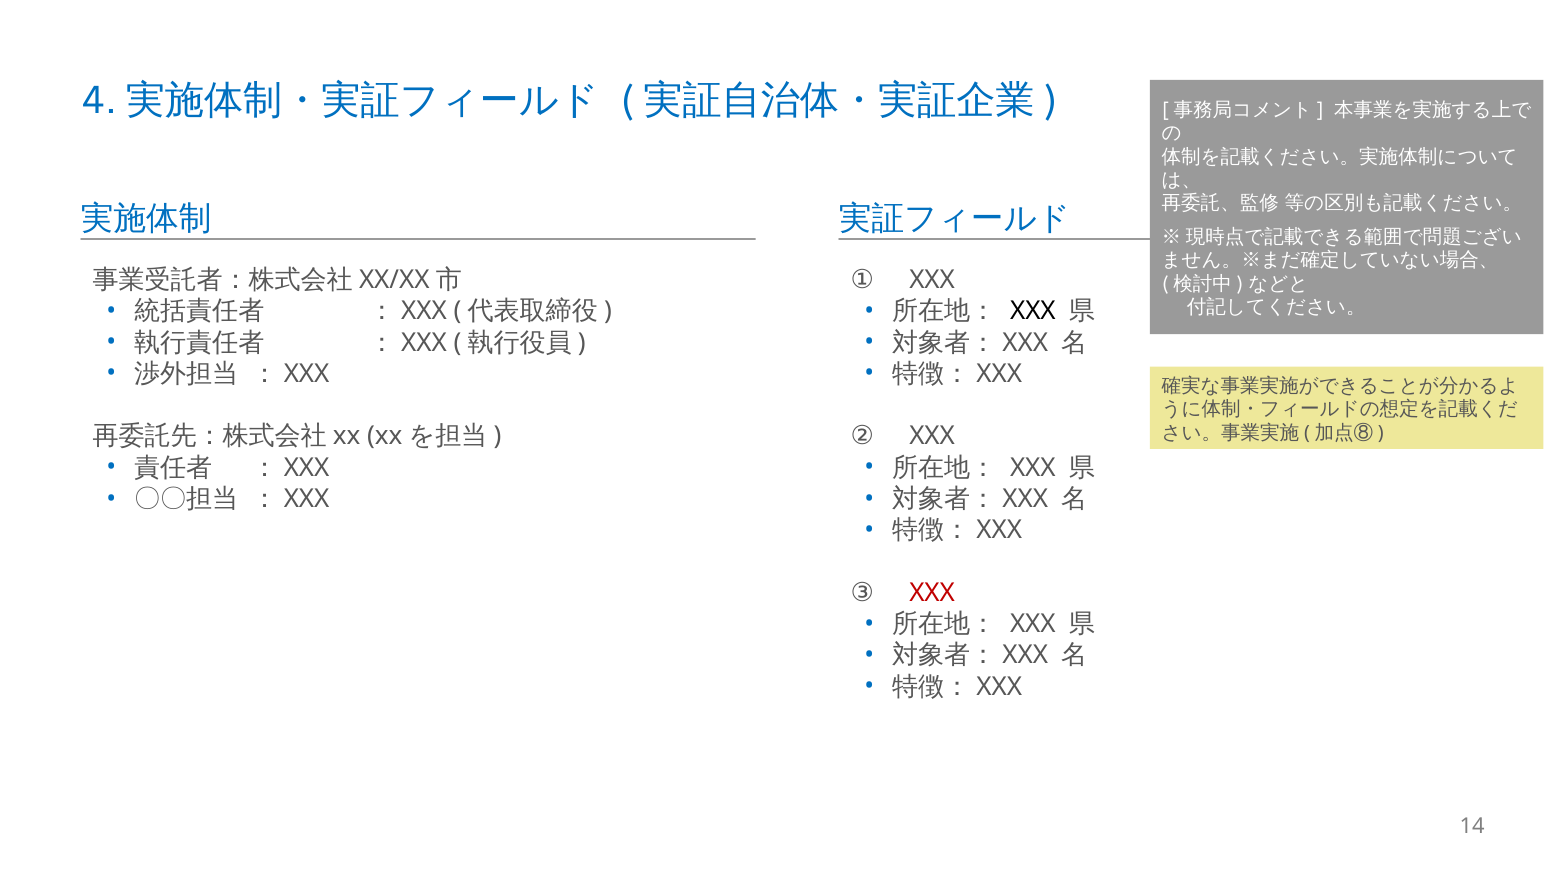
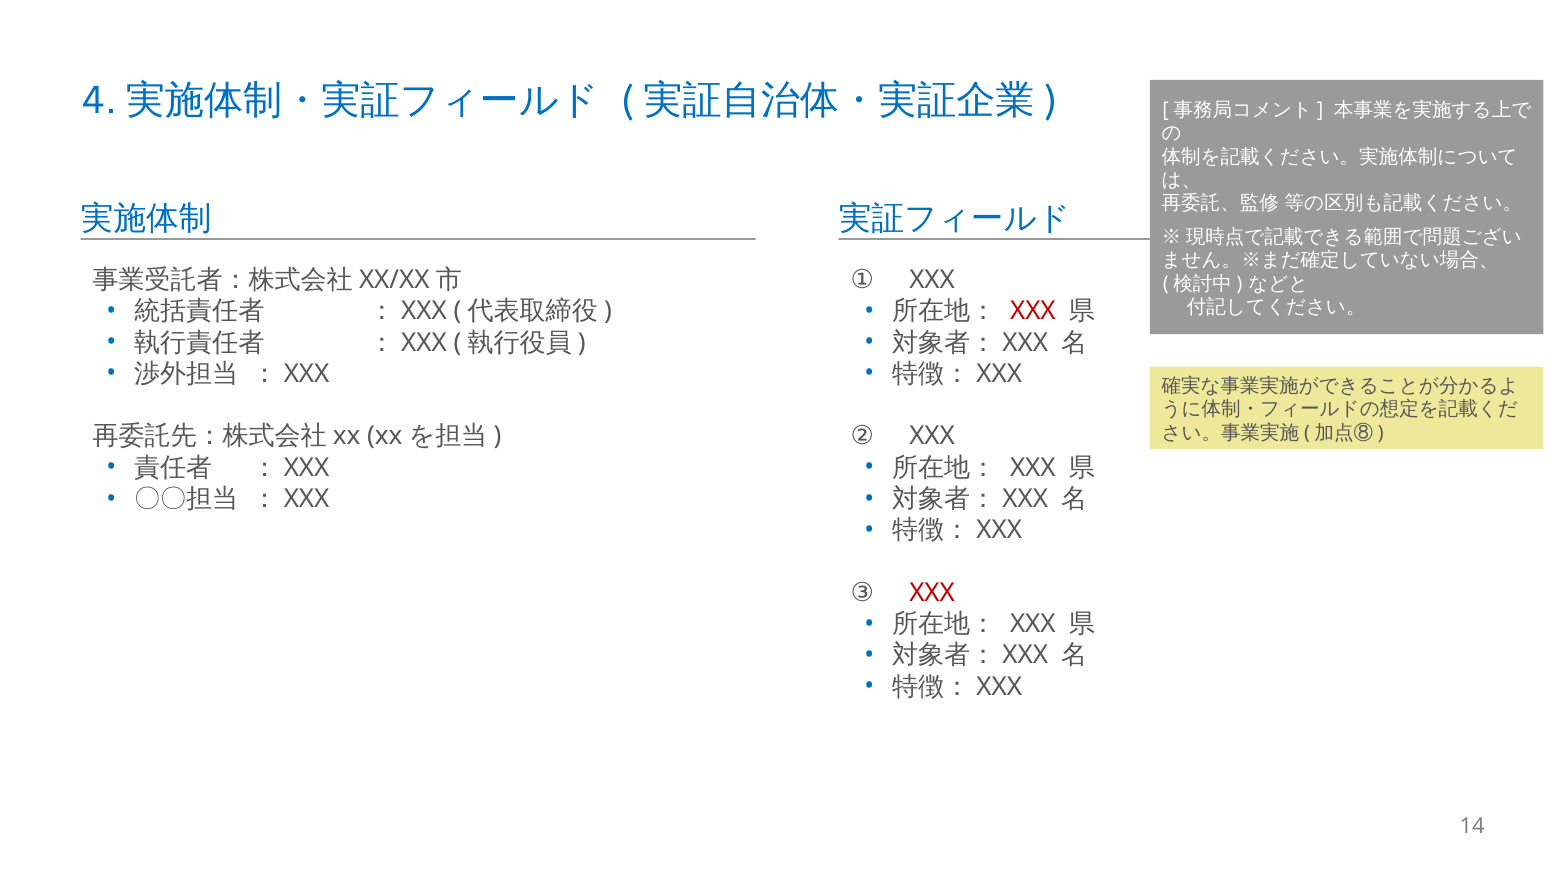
XXX at (1033, 311) colour: black -> red
